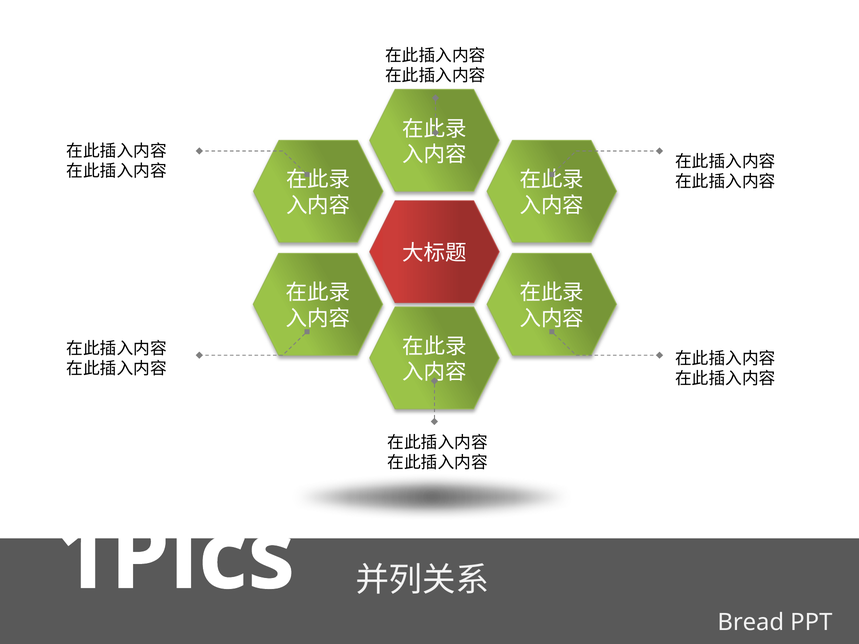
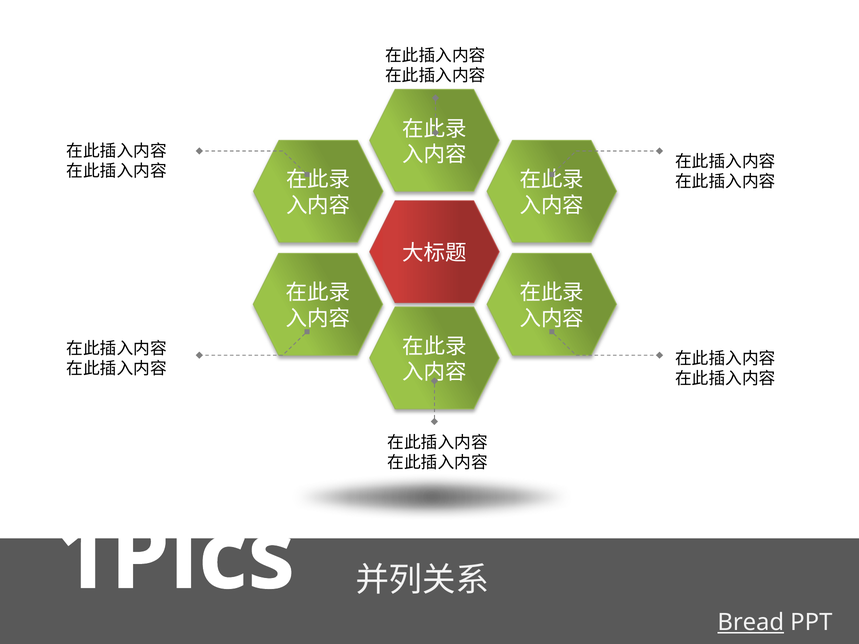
Bread underline: none -> present
